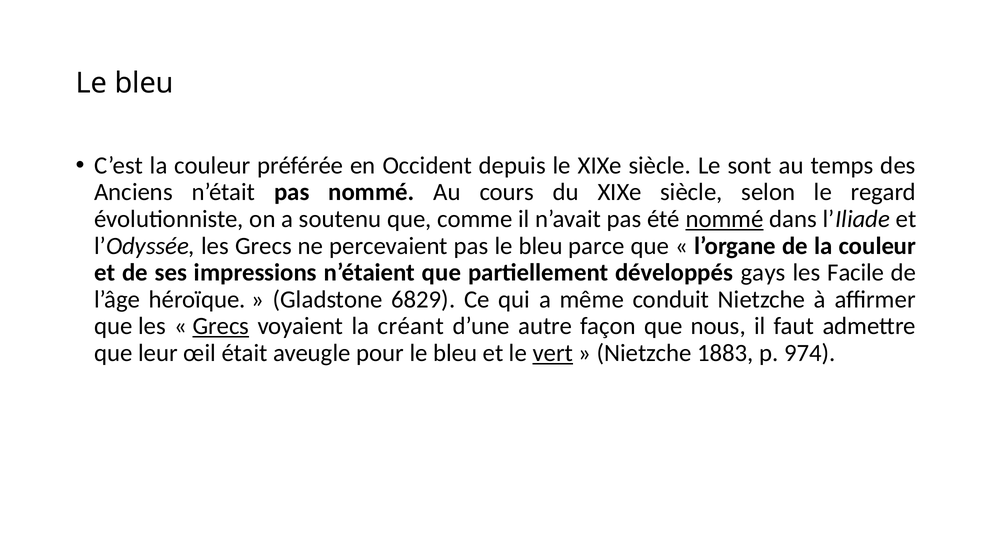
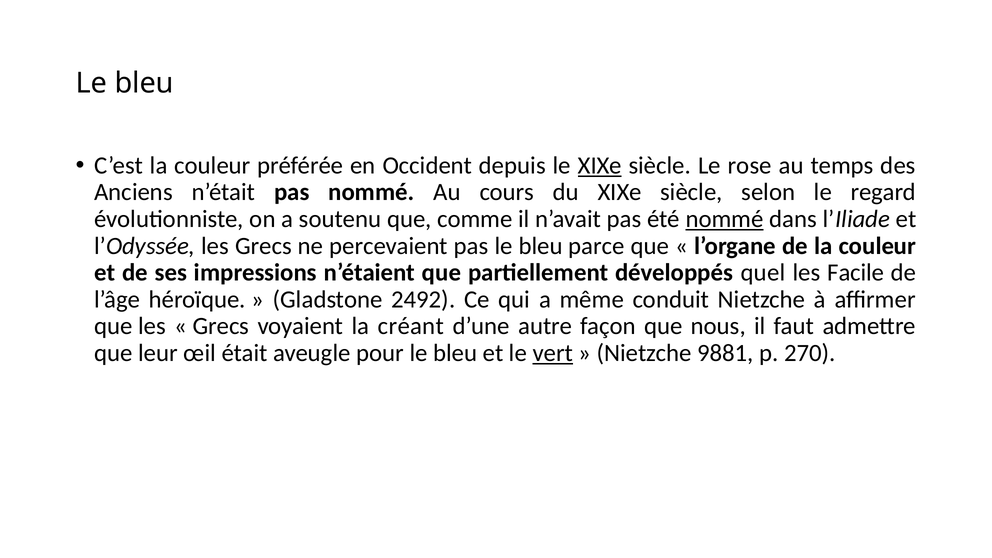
XIXe at (600, 166) underline: none -> present
sont: sont -> rose
gays: gays -> quel
6829: 6829 -> 2492
Grecs at (221, 326) underline: present -> none
1883: 1883 -> 9881
974: 974 -> 270
